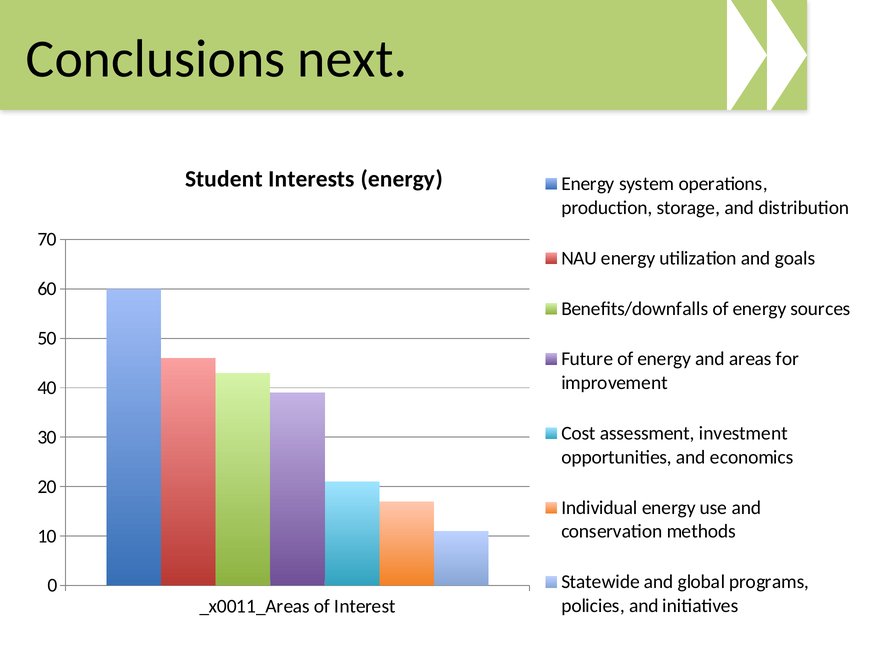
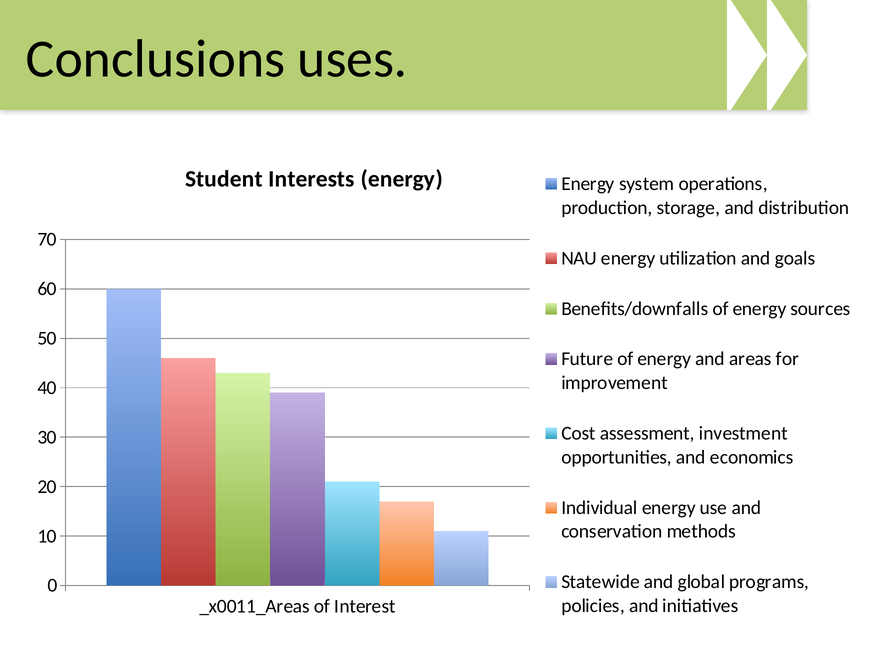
next: next -> uses
